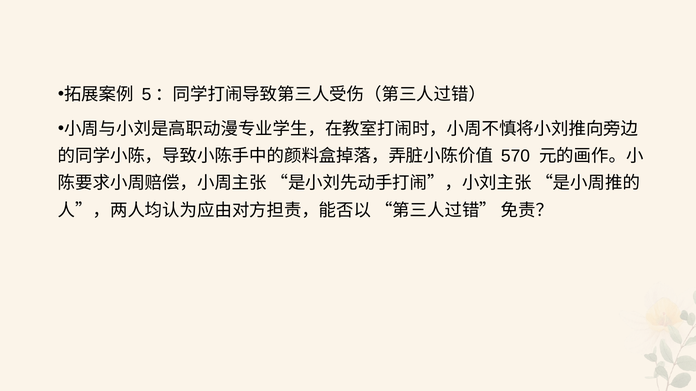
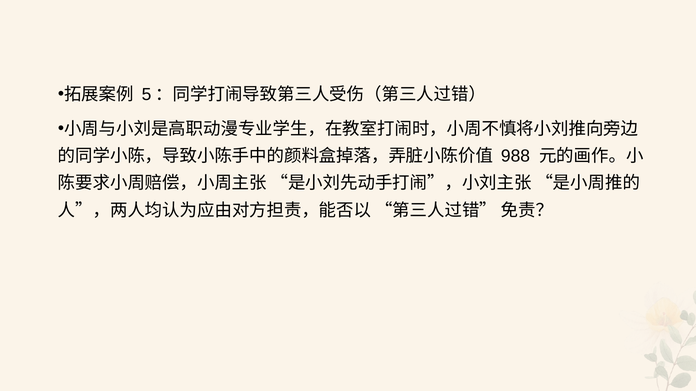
570: 570 -> 988
